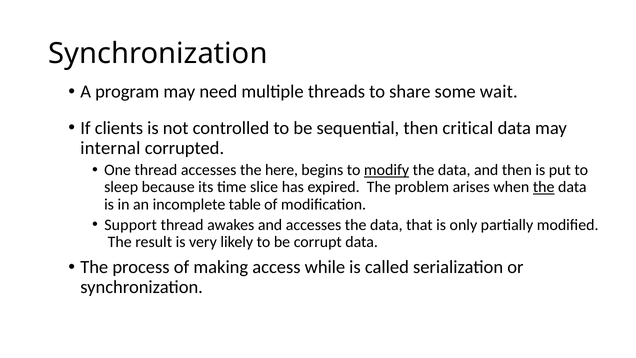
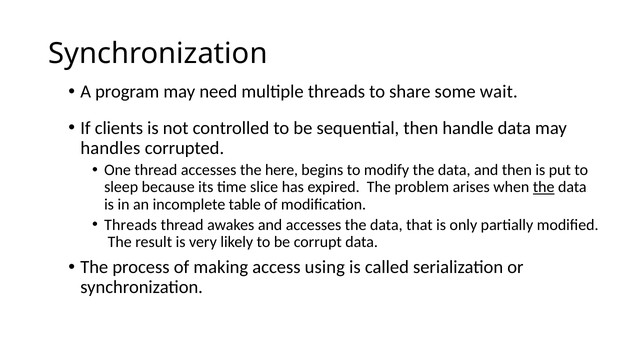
critical: critical -> handle
internal: internal -> handles
modify underline: present -> none
Support at (131, 225): Support -> Threads
while: while -> using
